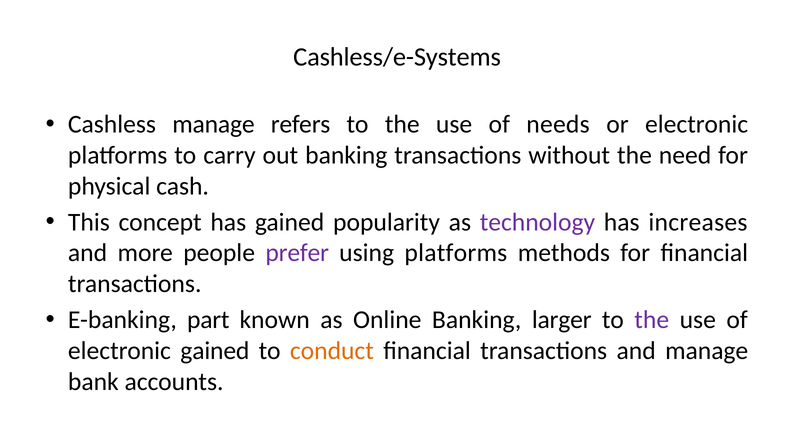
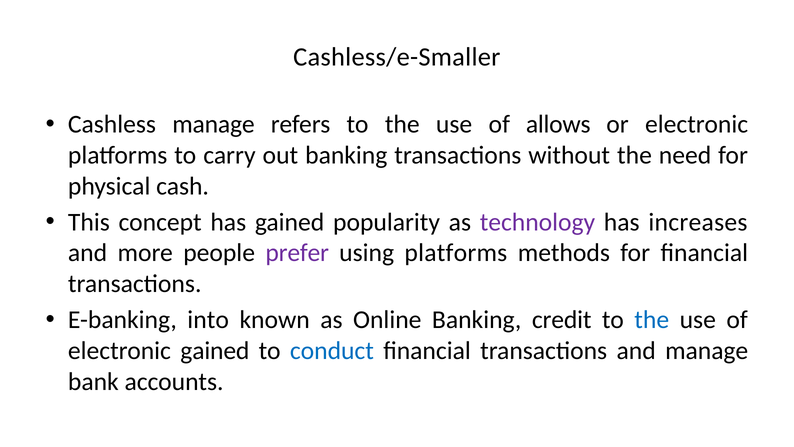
Cashless/e-Systems: Cashless/e-Systems -> Cashless/e-Smaller
needs: needs -> allows
part: part -> into
larger: larger -> credit
the at (652, 320) colour: purple -> blue
conduct colour: orange -> blue
